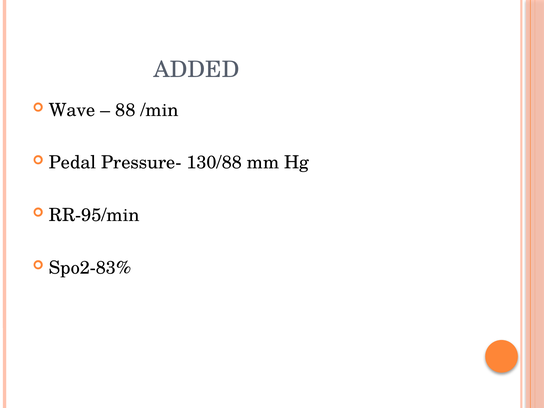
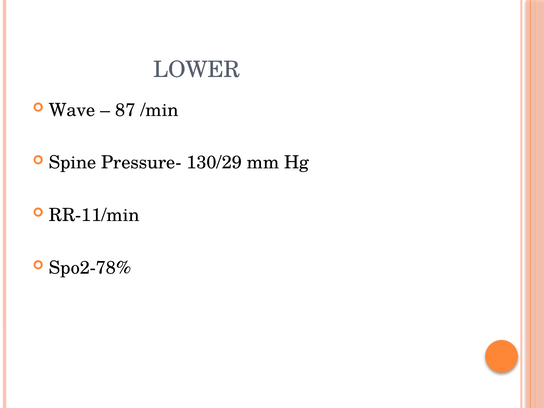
ADDED: ADDED -> LOWER
88: 88 -> 87
Pedal: Pedal -> Spine
130/88: 130/88 -> 130/29
RR-95/min: RR-95/min -> RR-11/min
Spo2-83%: Spo2-83% -> Spo2-78%
